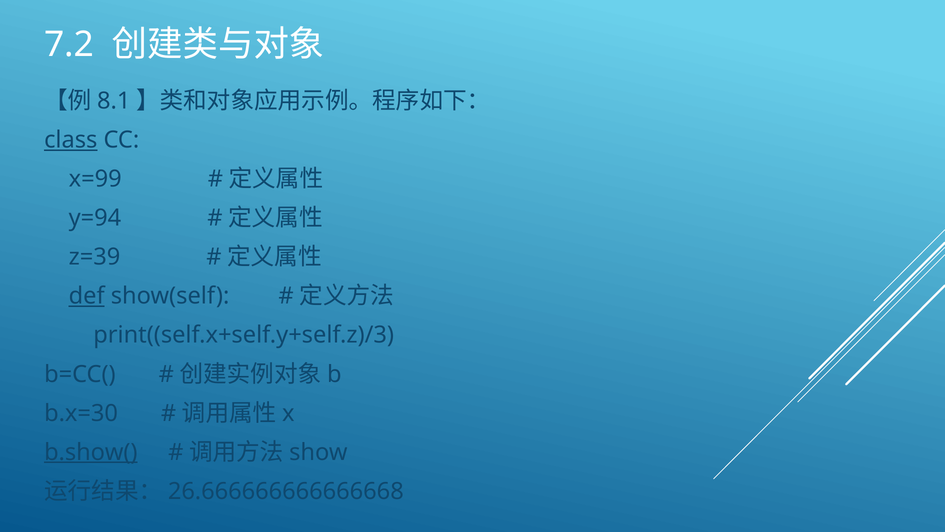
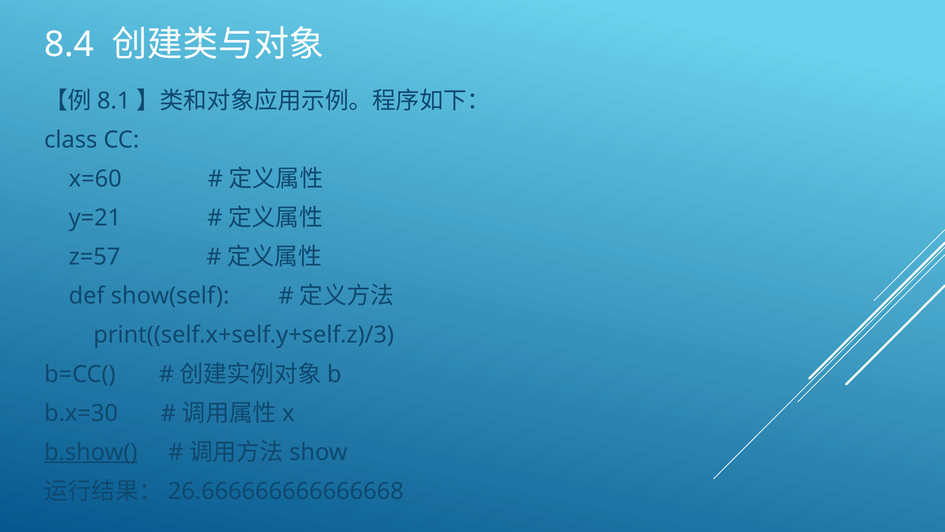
7.2: 7.2 -> 8.4
class underline: present -> none
x=99: x=99 -> x=60
y=94: y=94 -> y=21
z=39: z=39 -> z=57
def underline: present -> none
